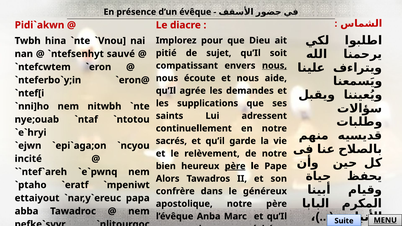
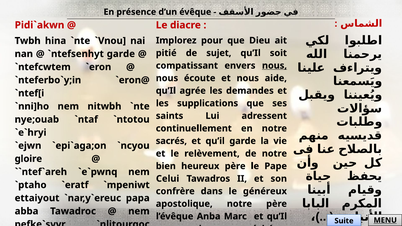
sauvé at (121, 54): sauvé -> garde
incité: incité -> gloire
père at (235, 166) underline: present -> none
Alors: Alors -> Celui
